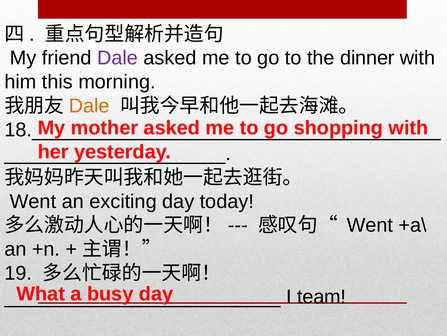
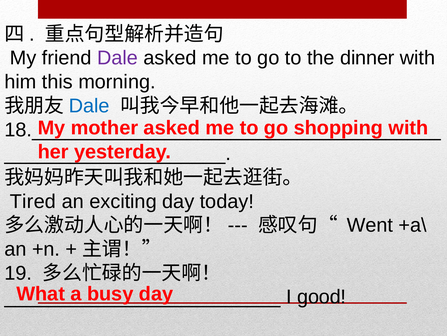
Dale at (89, 106) colour: orange -> blue
Went at (33, 201): Went -> Tired
team: team -> good
